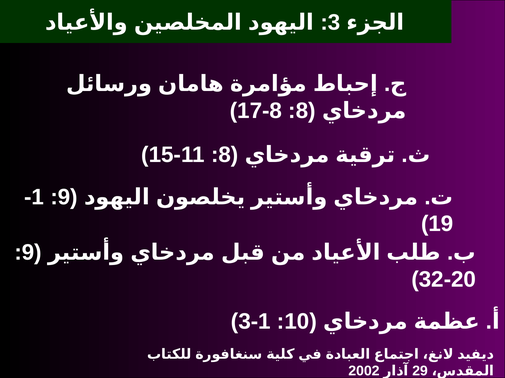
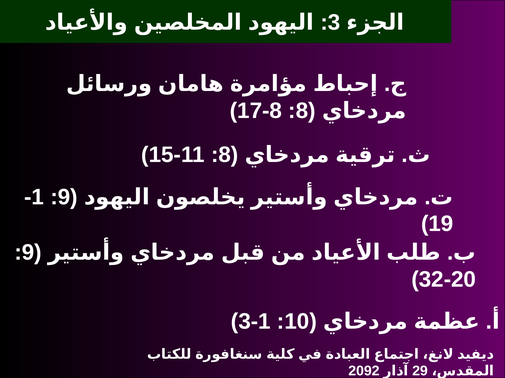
2002: 2002 -> 2092
